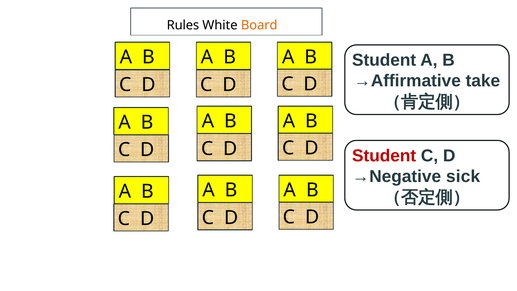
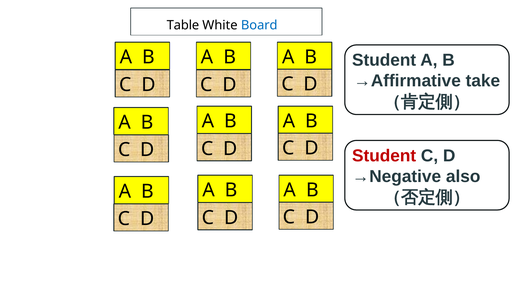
Rules: Rules -> Table
Board colour: orange -> blue
sick: sick -> also
